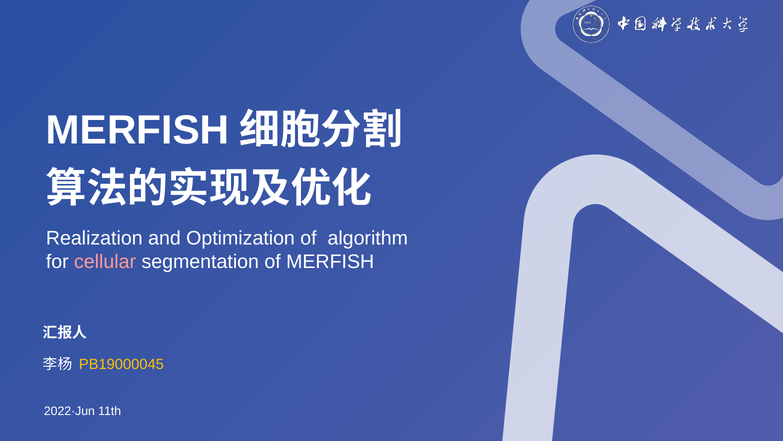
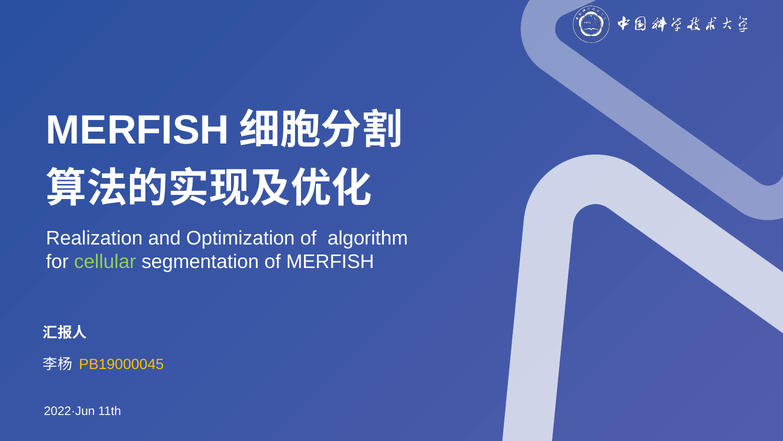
cellular colour: pink -> light green
